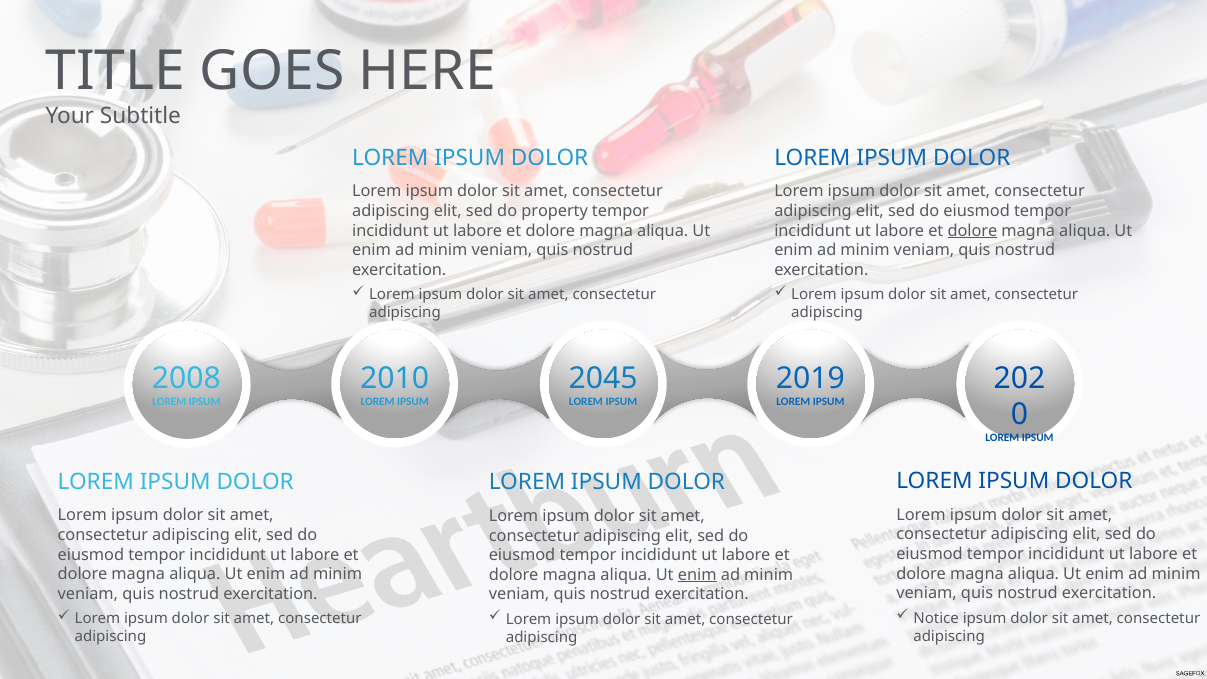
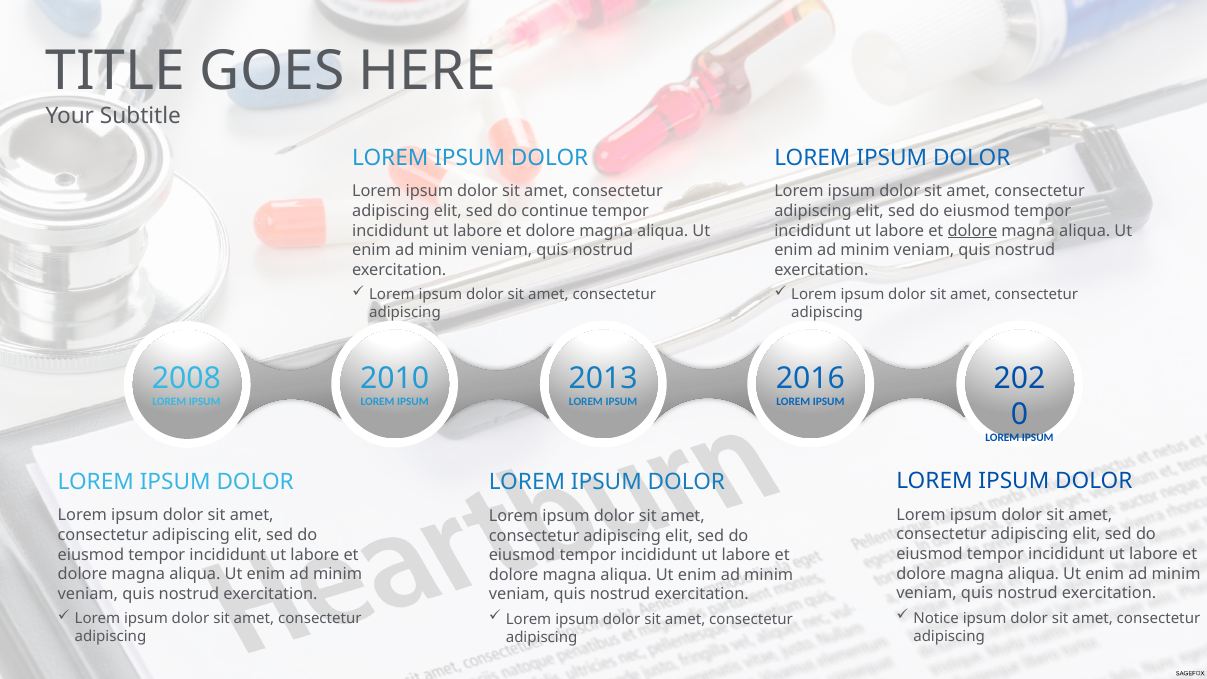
property: property -> continue
2045: 2045 -> 2013
2019: 2019 -> 2016
enim at (697, 575) underline: present -> none
